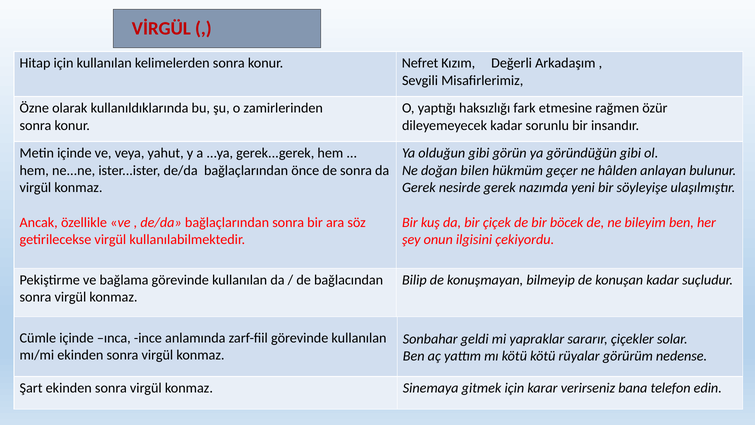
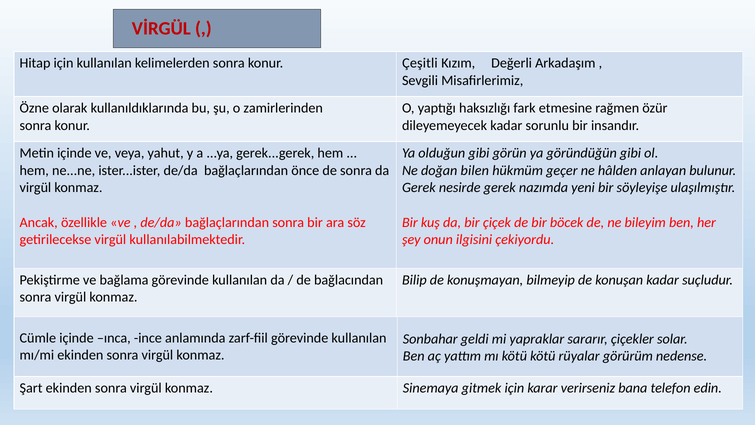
Nefret: Nefret -> Çeşitli
